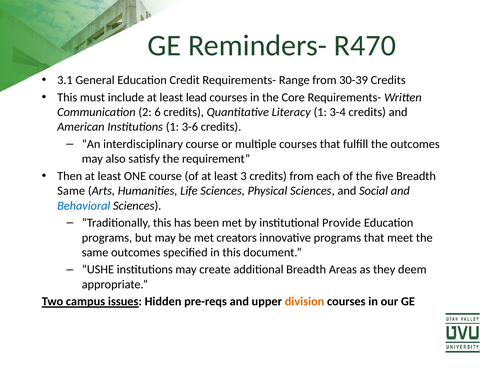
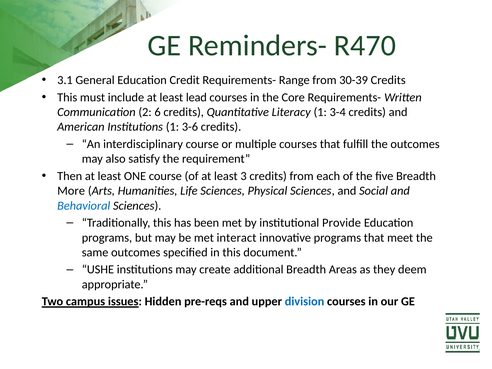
Same at (71, 191): Same -> More
creators: creators -> interact
division colour: orange -> blue
